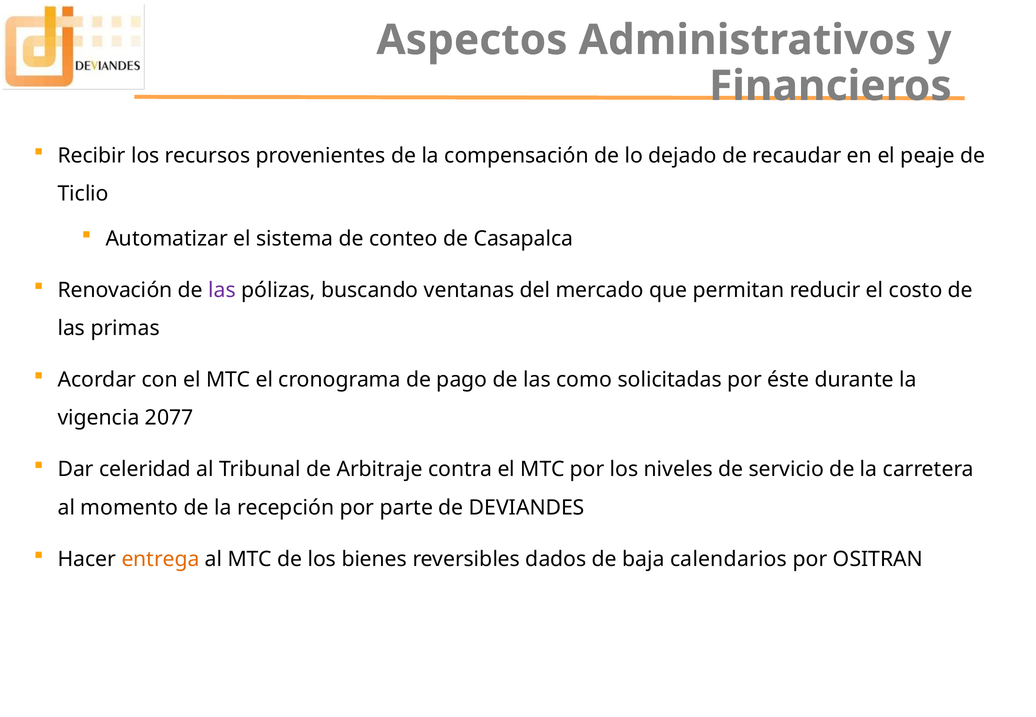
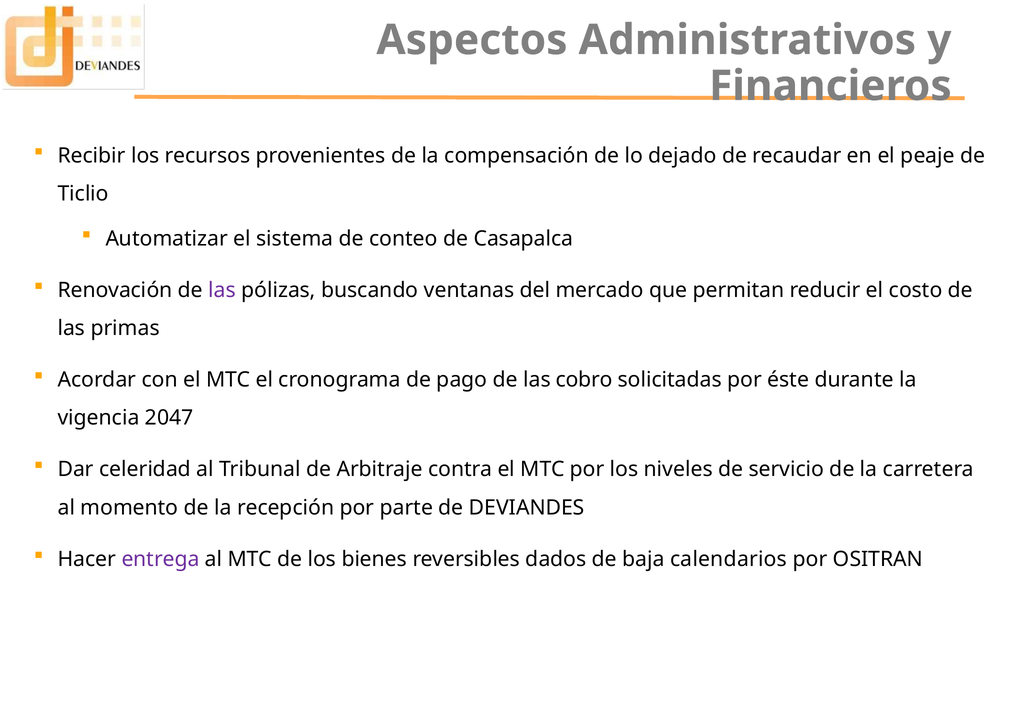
como: como -> cobro
2077: 2077 -> 2047
entrega colour: orange -> purple
